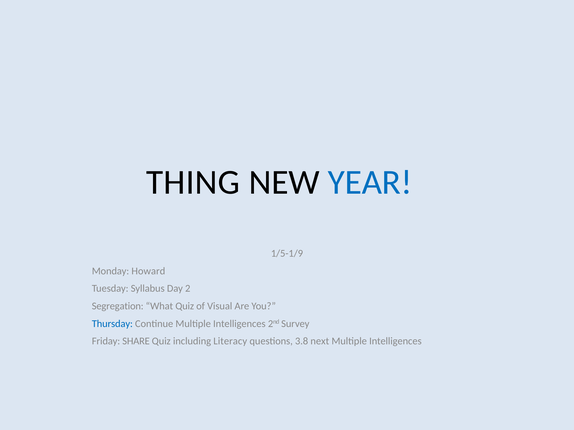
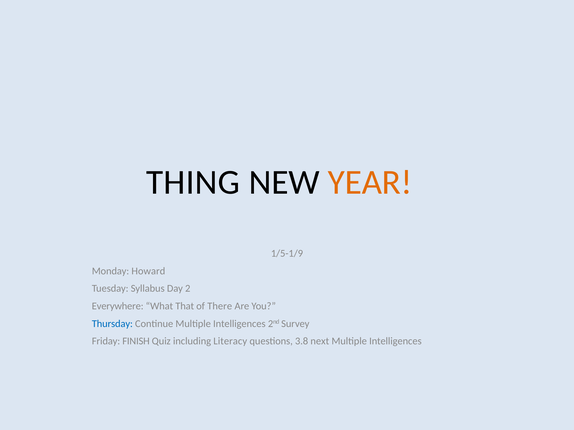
YEAR colour: blue -> orange
Segregation: Segregation -> Everywhere
What Quiz: Quiz -> That
Visual: Visual -> There
SHARE: SHARE -> FINISH
